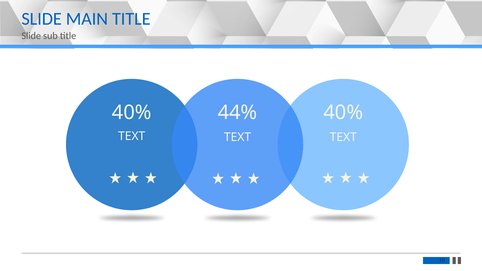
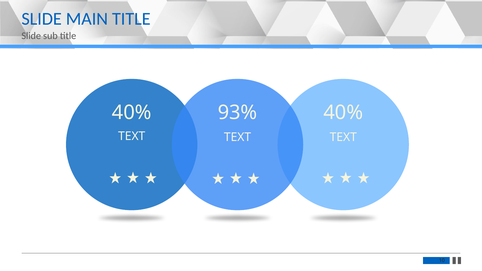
44%: 44% -> 93%
